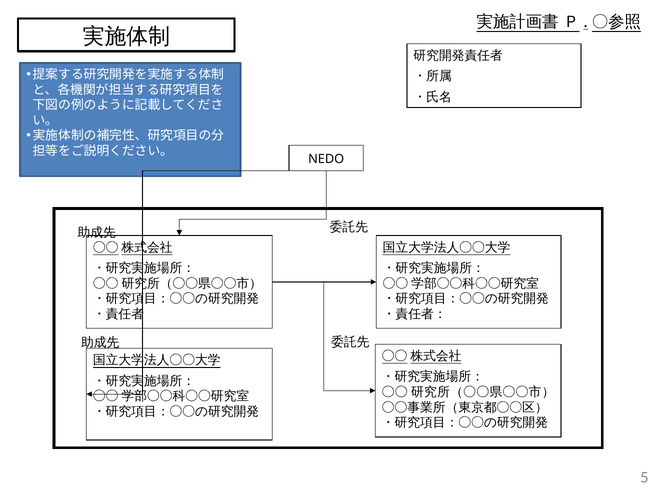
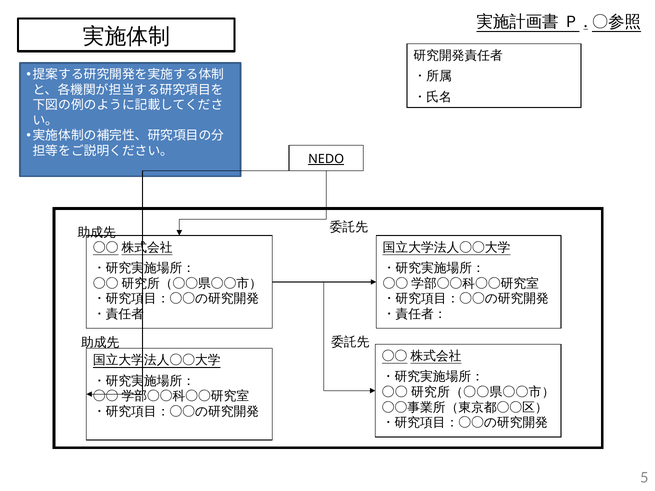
NEDO underline: none -> present
